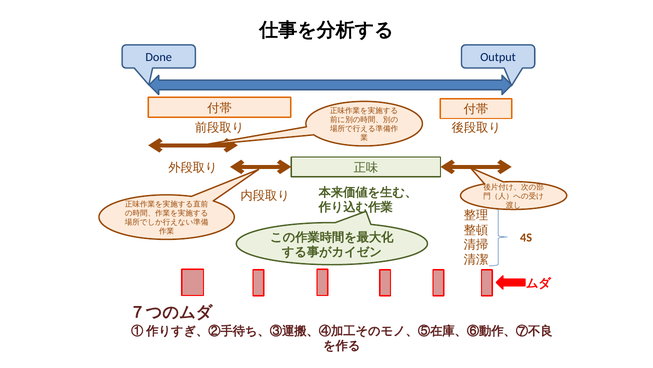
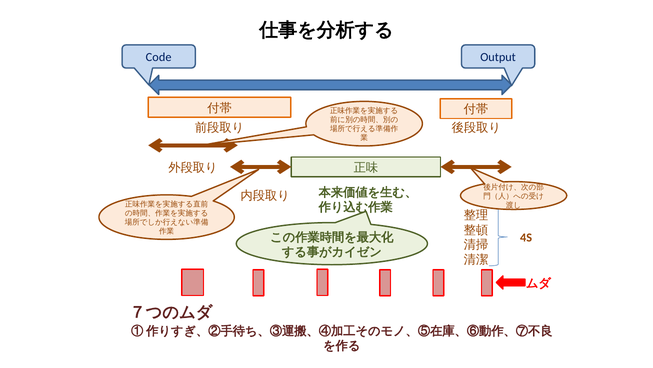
Done: Done -> Code
